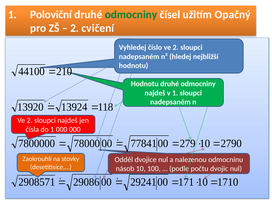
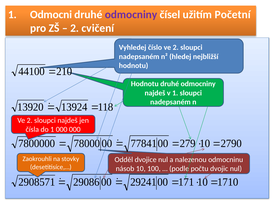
Poloviční: Poloviční -> Odmocni
odmocniny at (131, 15) colour: green -> purple
Opačný: Opačný -> Početní
